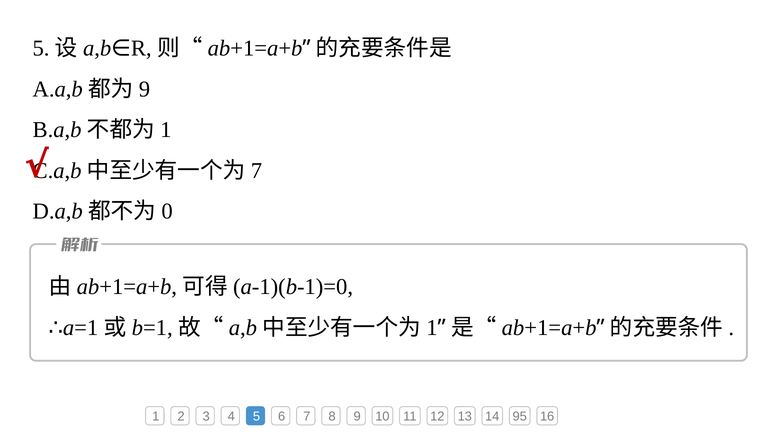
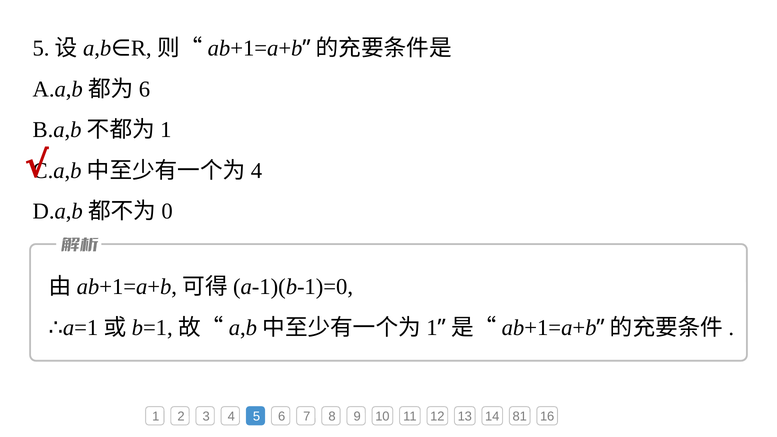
9 at (145, 89): 9 -> 6
7 at (256, 171): 7 -> 4
95: 95 -> 81
